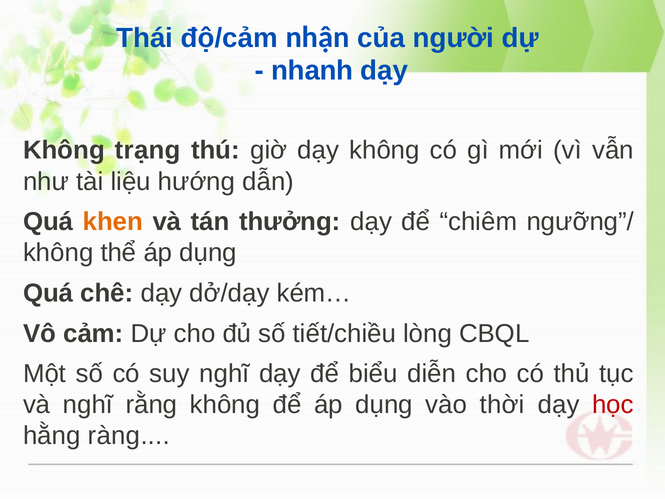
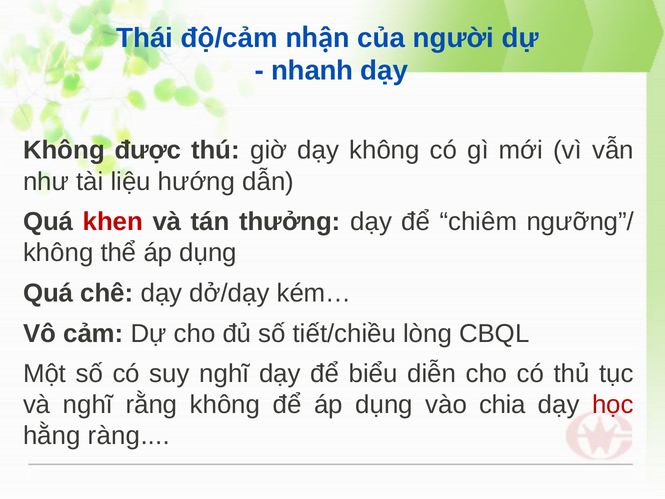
trạng: trạng -> được
khen colour: orange -> red
thời: thời -> chia
